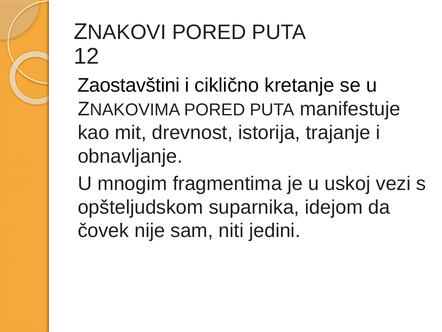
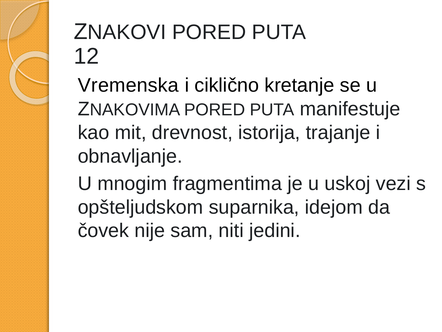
Zaostavštini: Zaostavštini -> Vremenska
